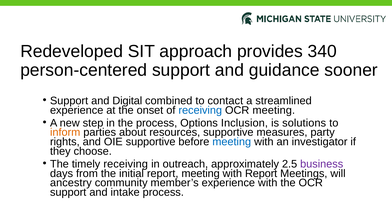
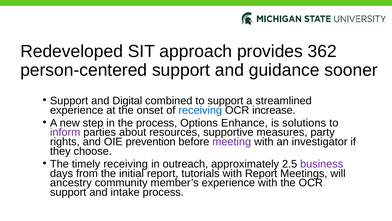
340: 340 -> 362
to contact: contact -> support
OCR meeting: meeting -> increase
Inclusion: Inclusion -> Enhance
inform colour: orange -> purple
OIE supportive: supportive -> prevention
meeting at (232, 142) colour: blue -> purple
report meeting: meeting -> tutorials
